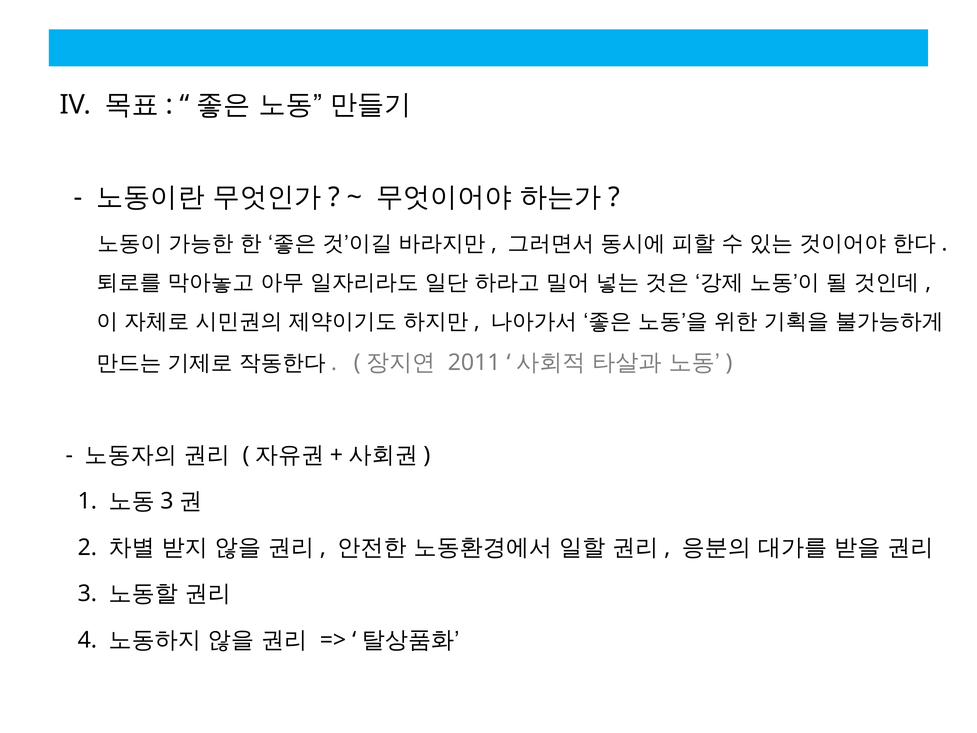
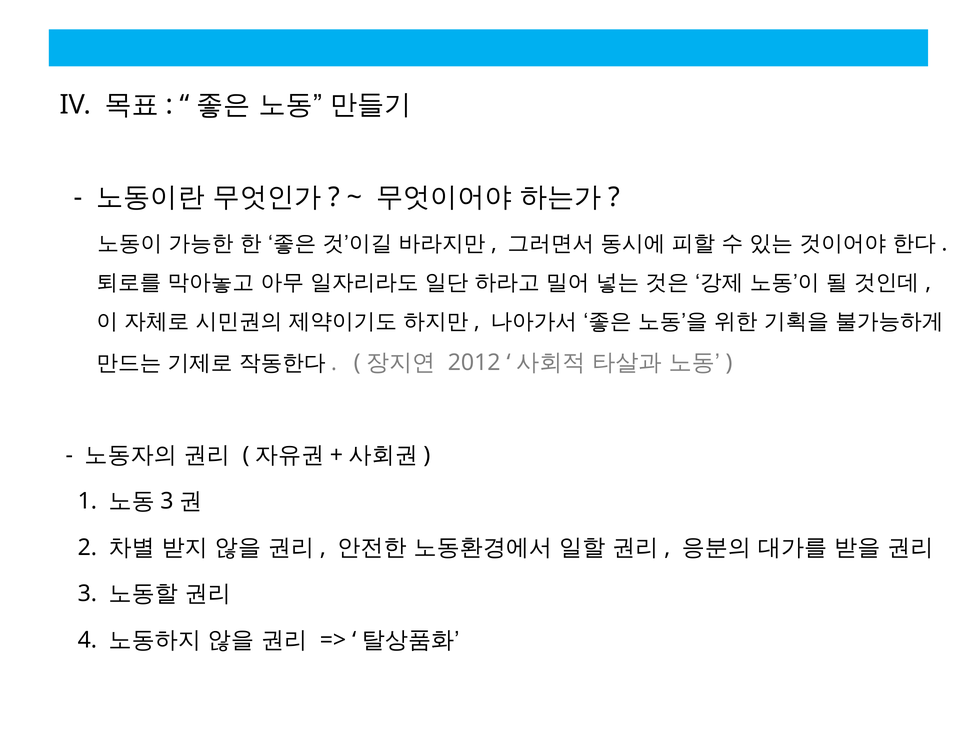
2011: 2011 -> 2012
